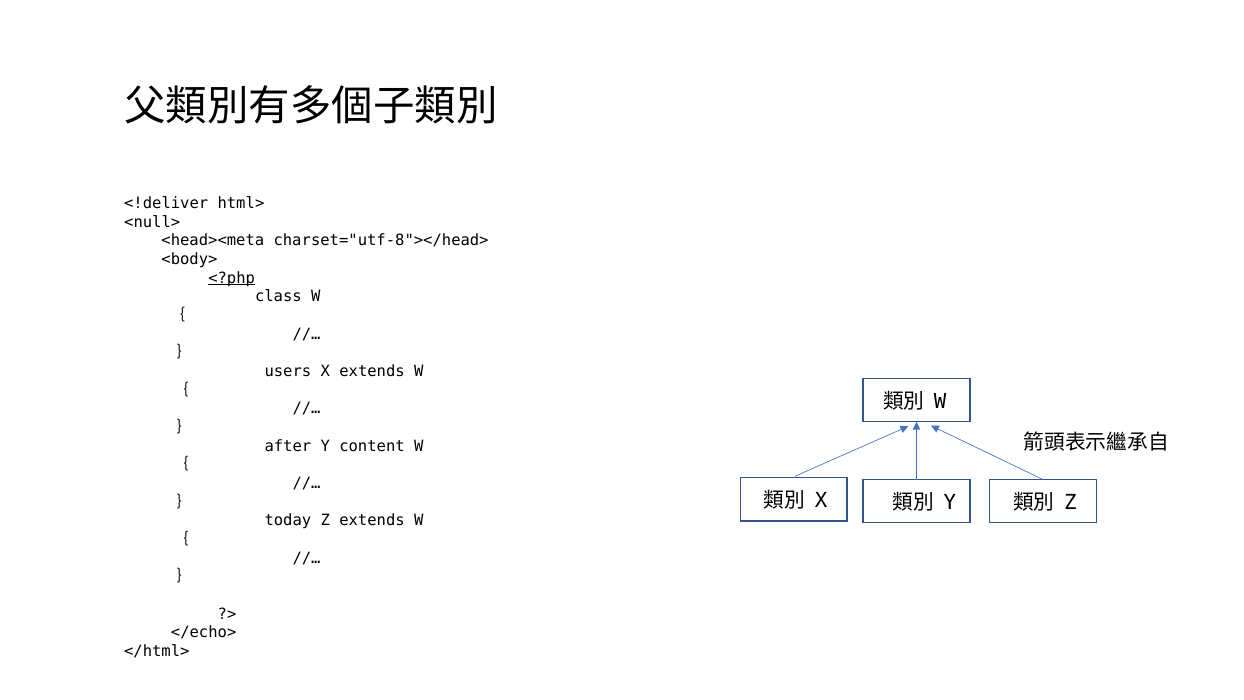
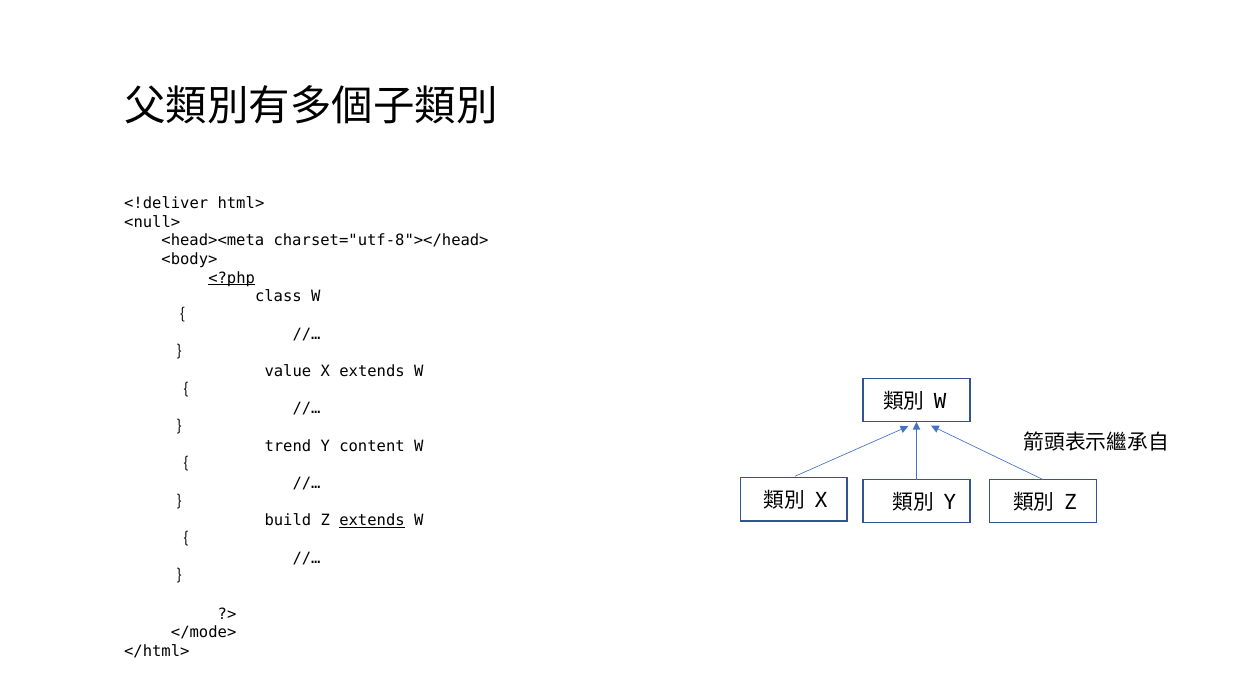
users: users -> value
after: after -> trend
today: today -> build
extends at (372, 520) underline: none -> present
</echo>: </echo> -> </mode>
